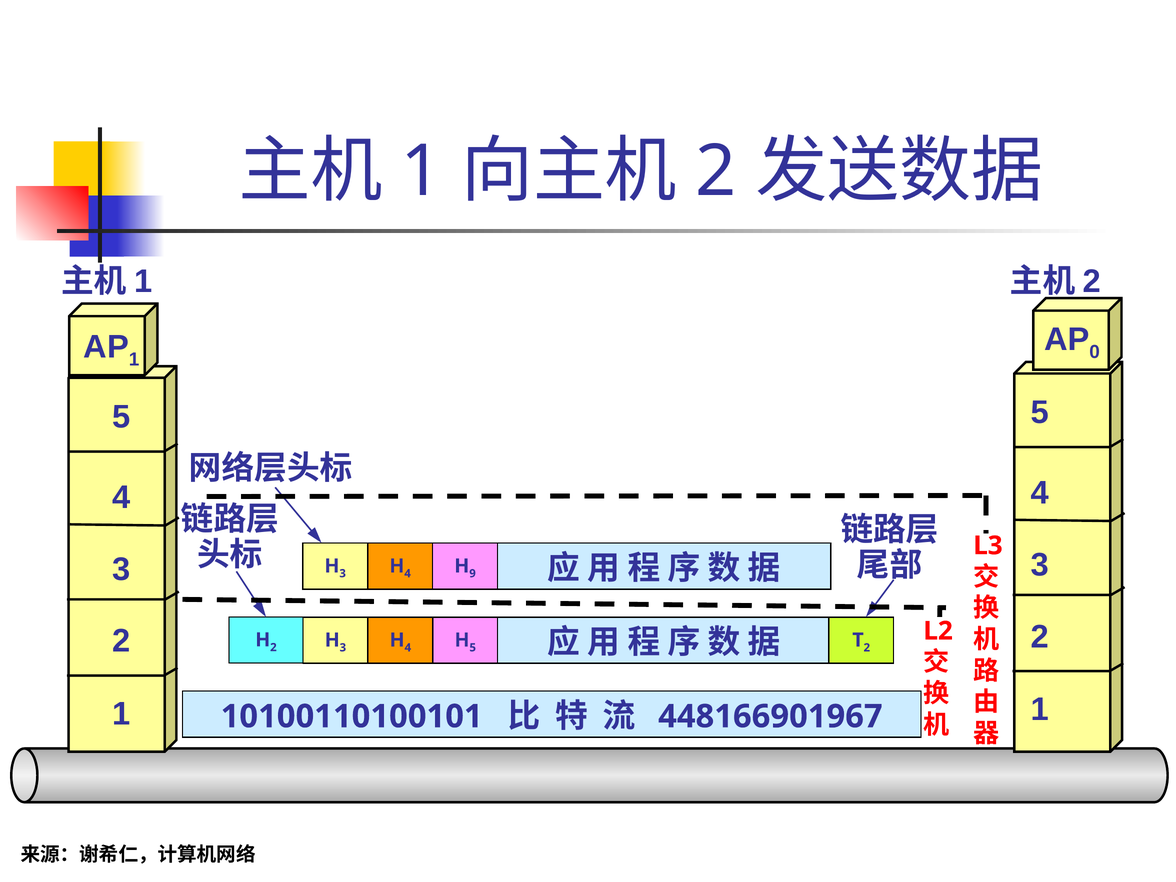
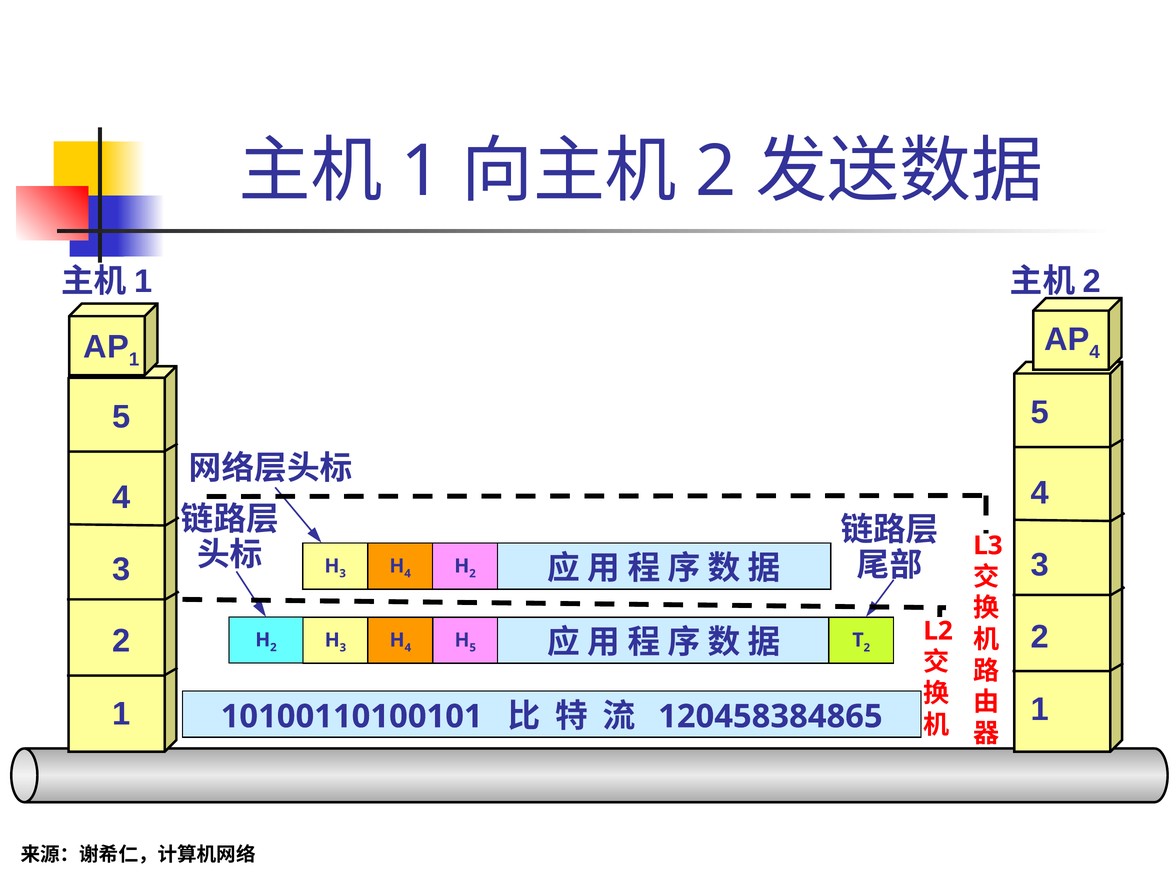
0 at (1095, 352): 0 -> 4
9 at (473, 573): 9 -> 2
448166901967: 448166901967 -> 120458384865
